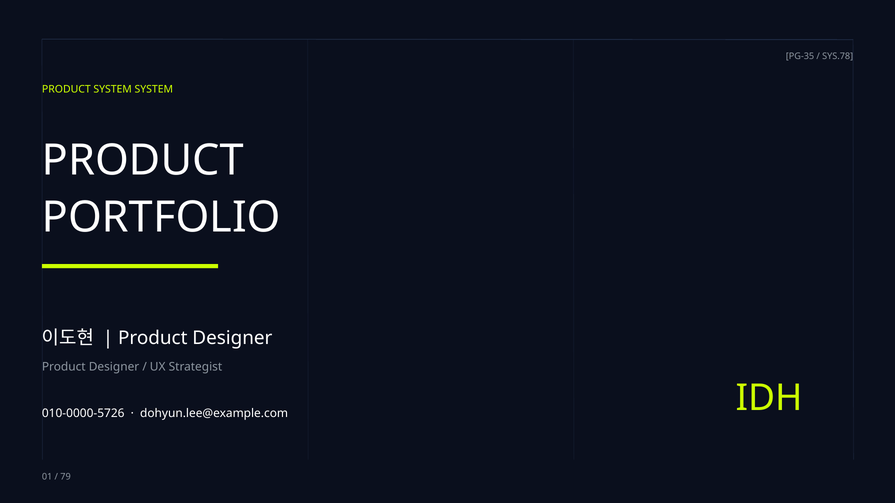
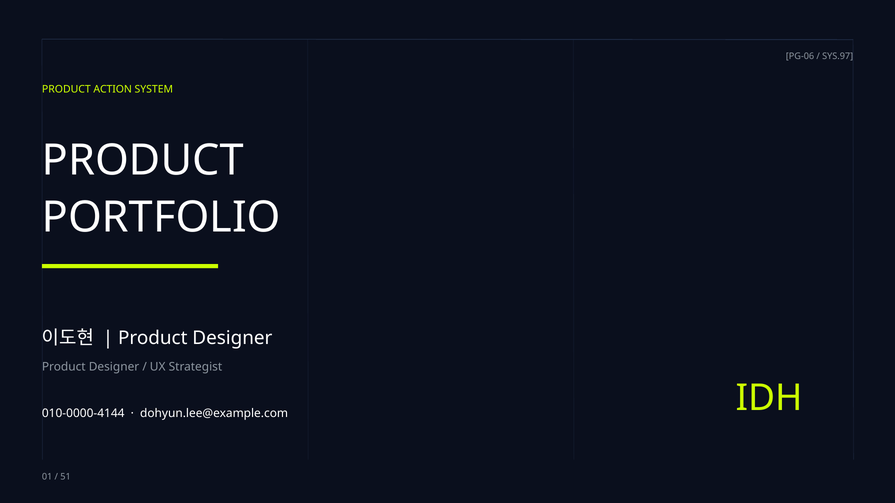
PG-35: PG-35 -> PG-06
SYS.78: SYS.78 -> SYS.97
PRODUCT SYSTEM: SYSTEM -> ACTION
010-0000-5726: 010-0000-5726 -> 010-0000-4144
79: 79 -> 51
